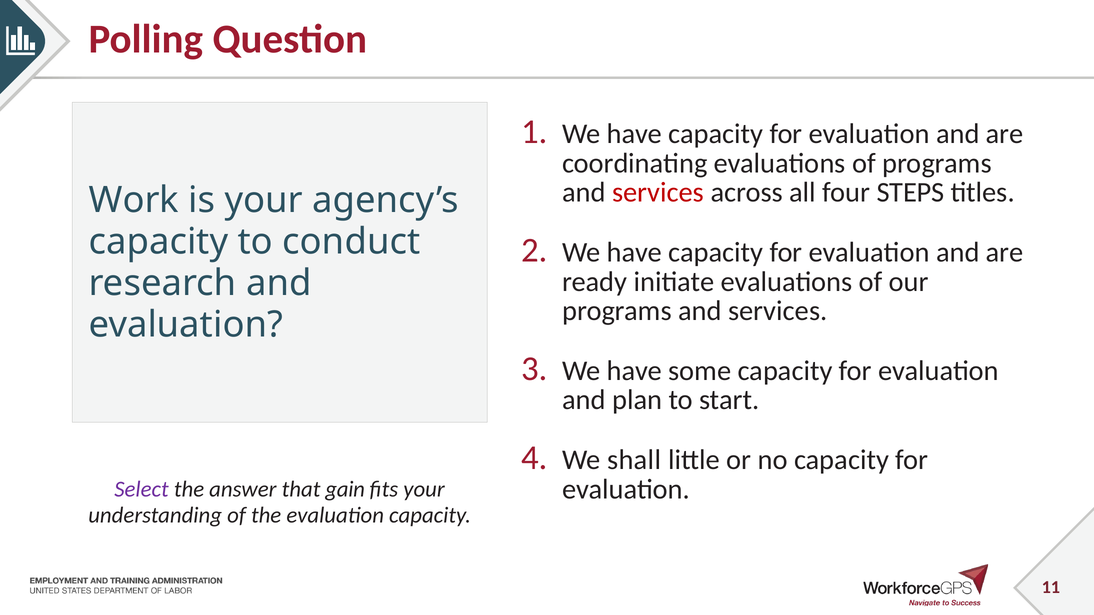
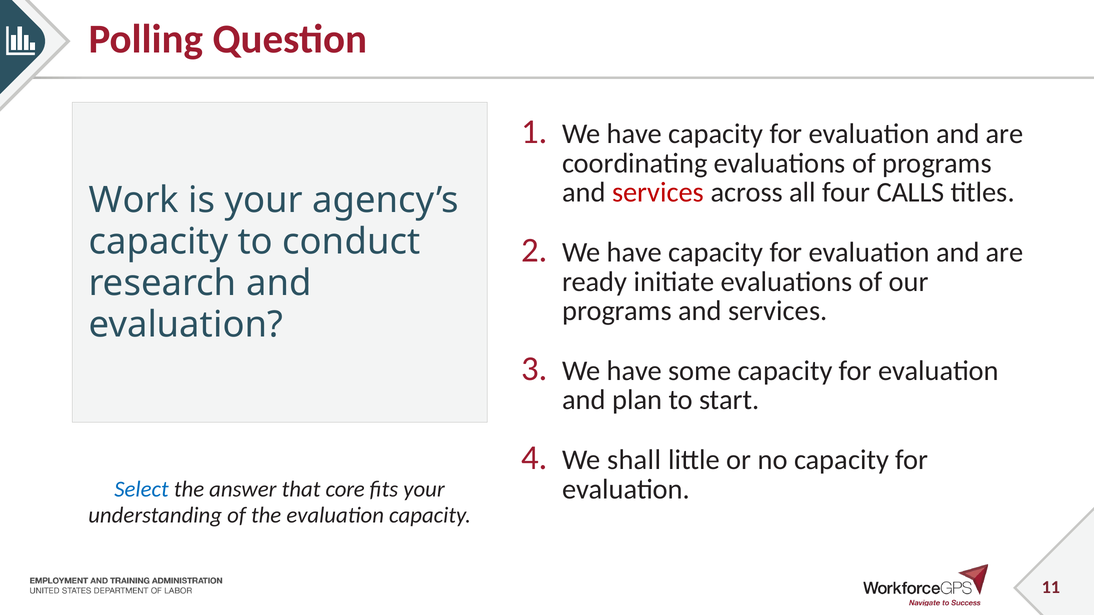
STEPS: STEPS -> CALLS
Select colour: purple -> blue
gain: gain -> core
